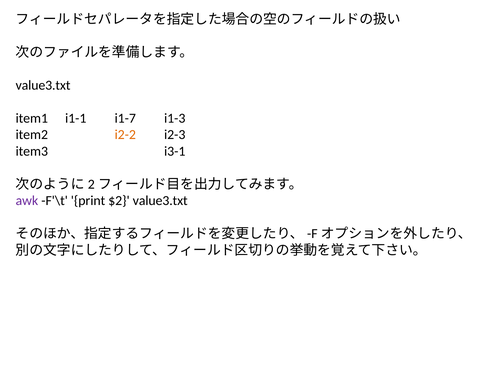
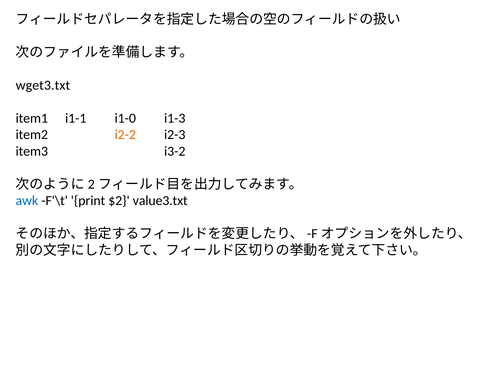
value3.txt at (43, 85): value3.txt -> wget3.txt
i1-7: i1-7 -> i1-0
i3-1: i3-1 -> i3-2
awk colour: purple -> blue
